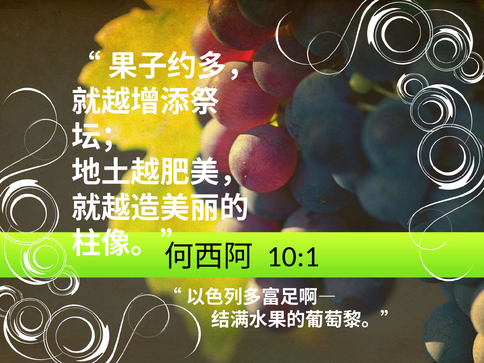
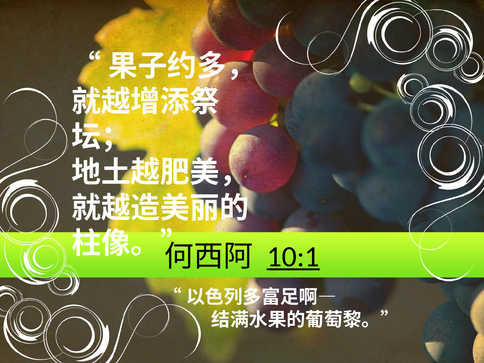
10:1 underline: none -> present
